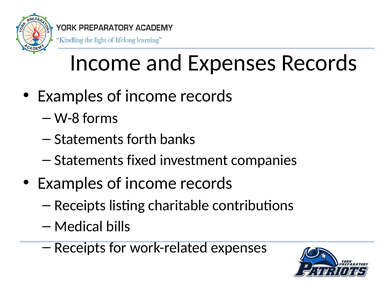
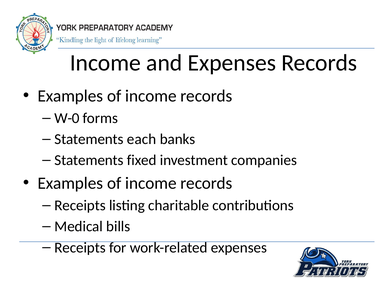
W-8: W-8 -> W-0
forth: forth -> each
